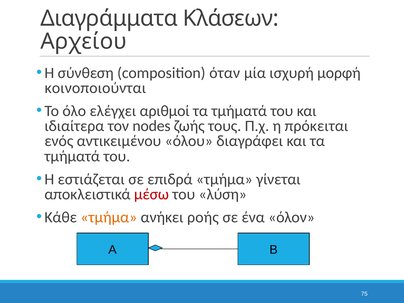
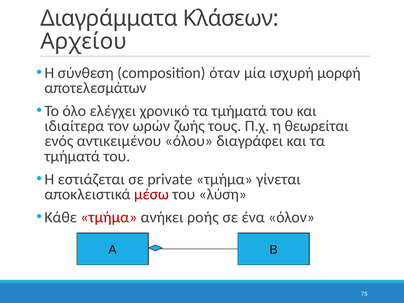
κοινοποιούνται: κοινοποιούνται -> αποτελεσμάτων
αριθμοί: αριθμοί -> χρονικό
nodes: nodes -> ωρών
πρόκειται: πρόκειται -> θεωρείται
επιδρά: επιδρά -> private
τμήμα at (109, 217) colour: orange -> red
